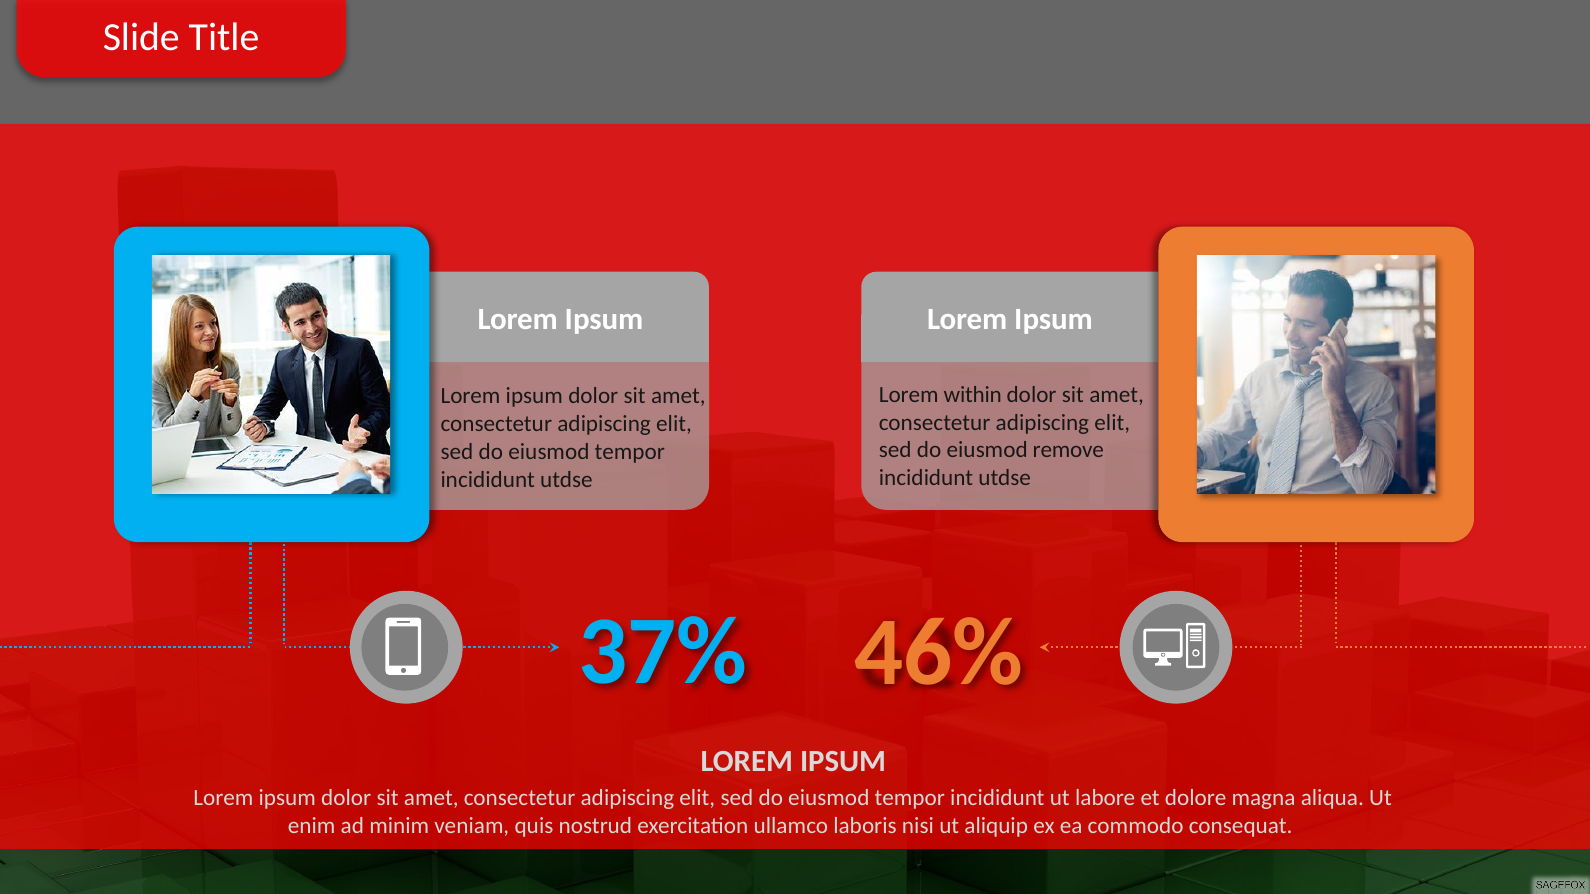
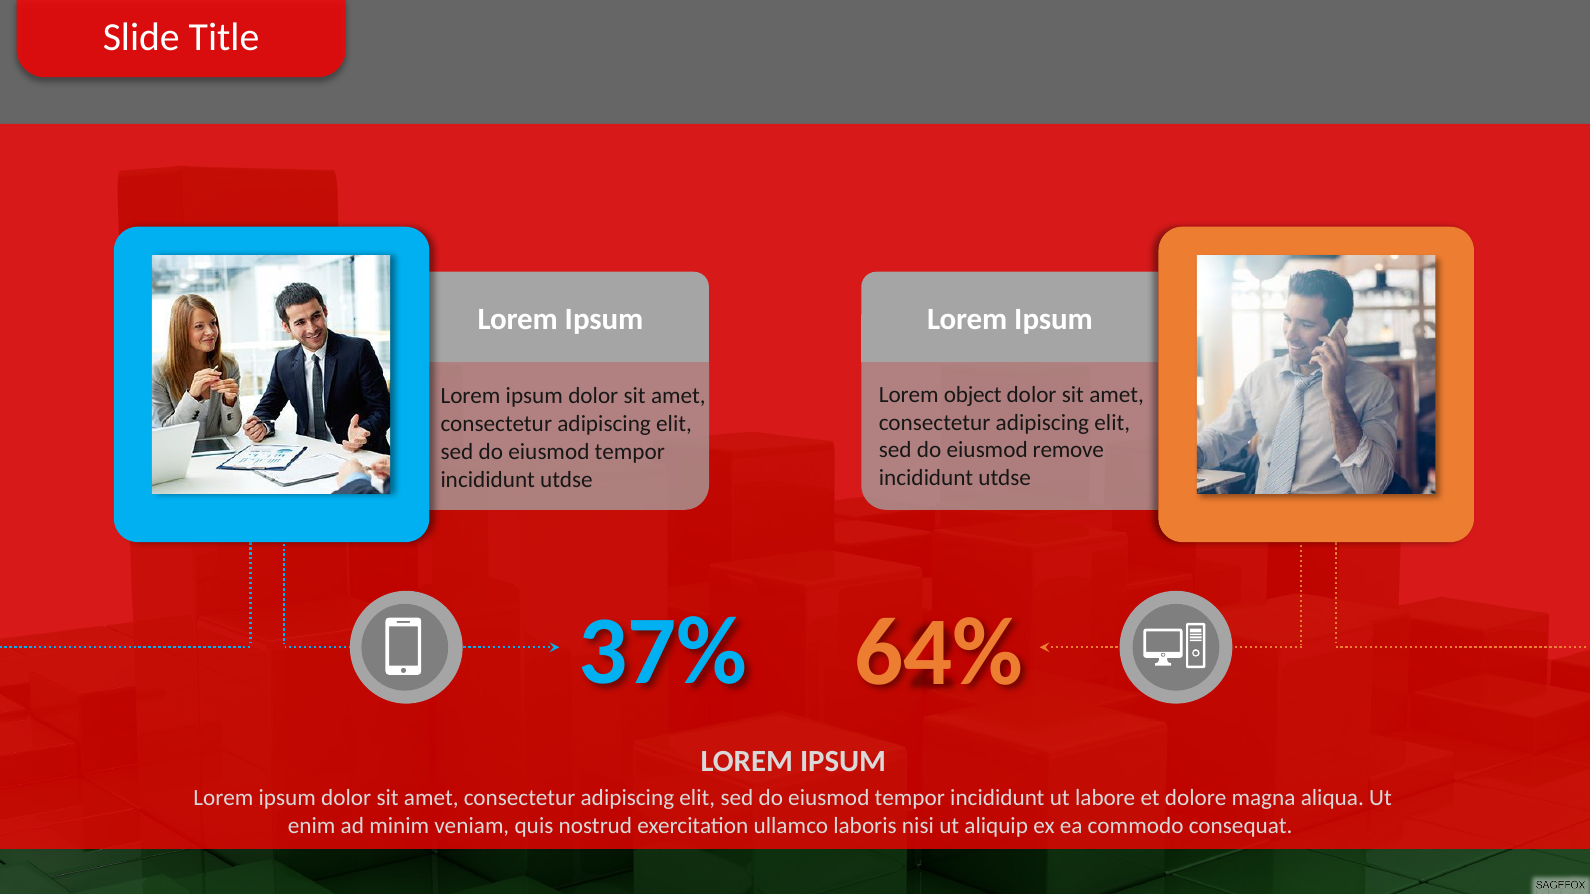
within: within -> object
46%: 46% -> 64%
